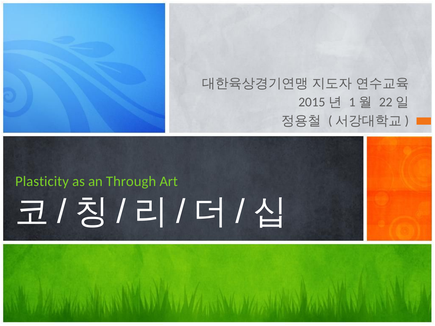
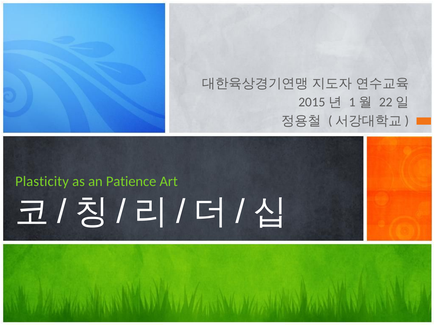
Through: Through -> Patience
